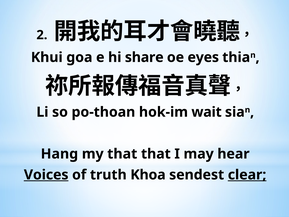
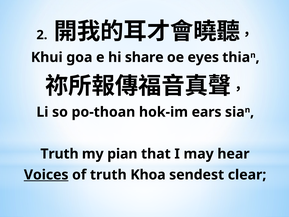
wait: wait -> ears
Hang at (59, 154): Hang -> Truth
my that: that -> pian
clear underline: present -> none
